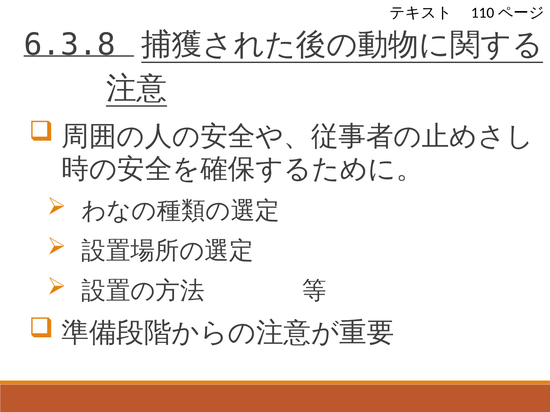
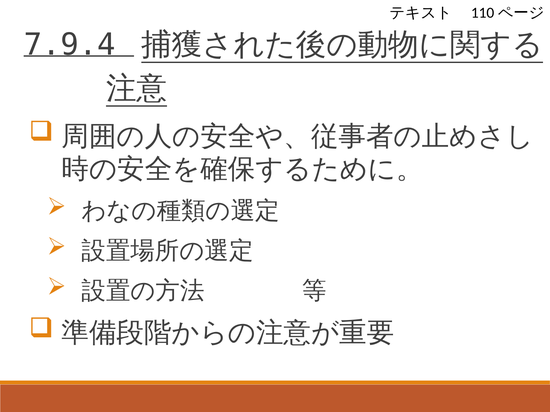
6.3.8: 6.3.8 -> 7.9.4
